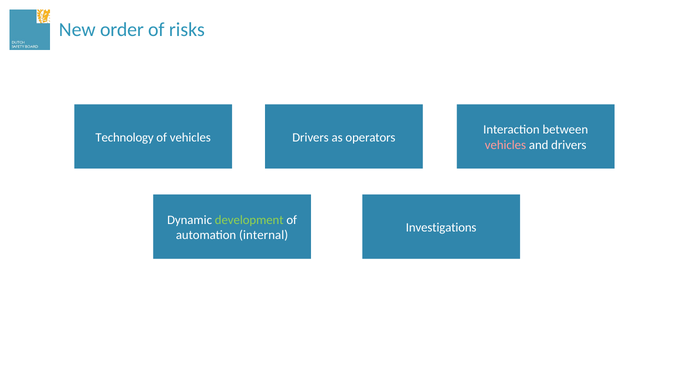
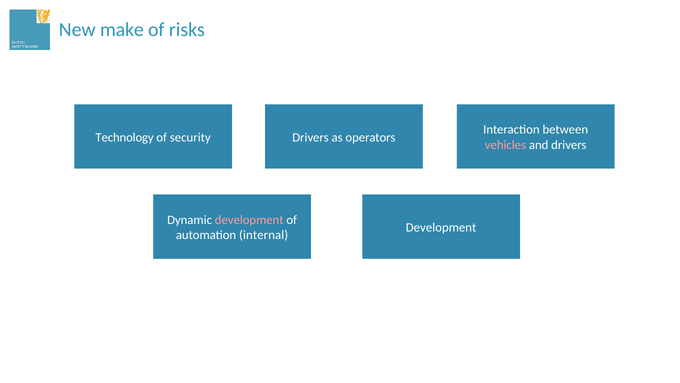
order: order -> make
of vehicles: vehicles -> security
development at (249, 220) colour: light green -> pink
Investigations at (441, 227): Investigations -> Development
